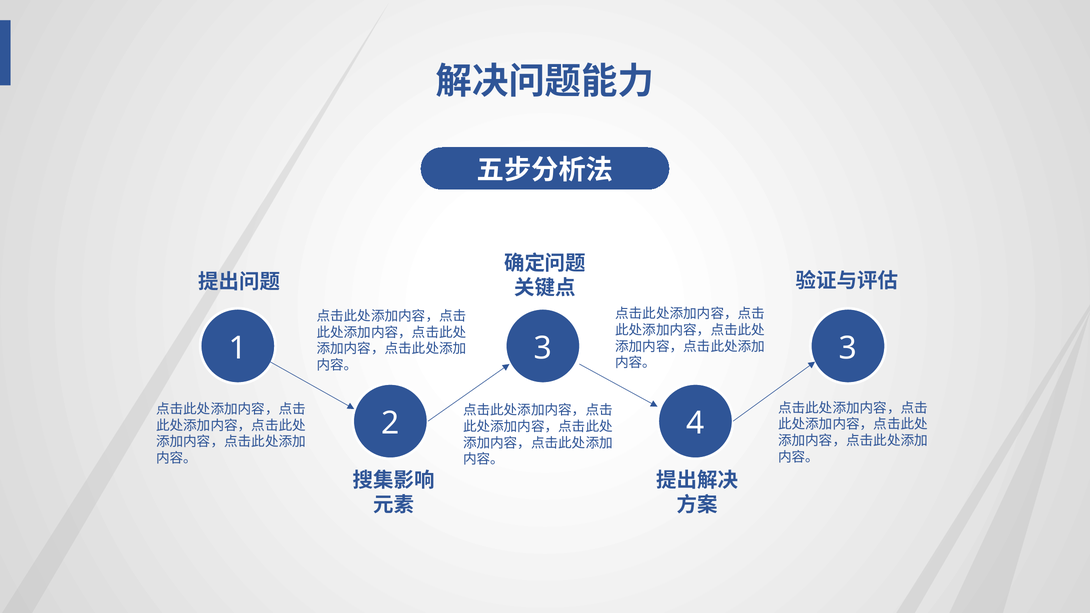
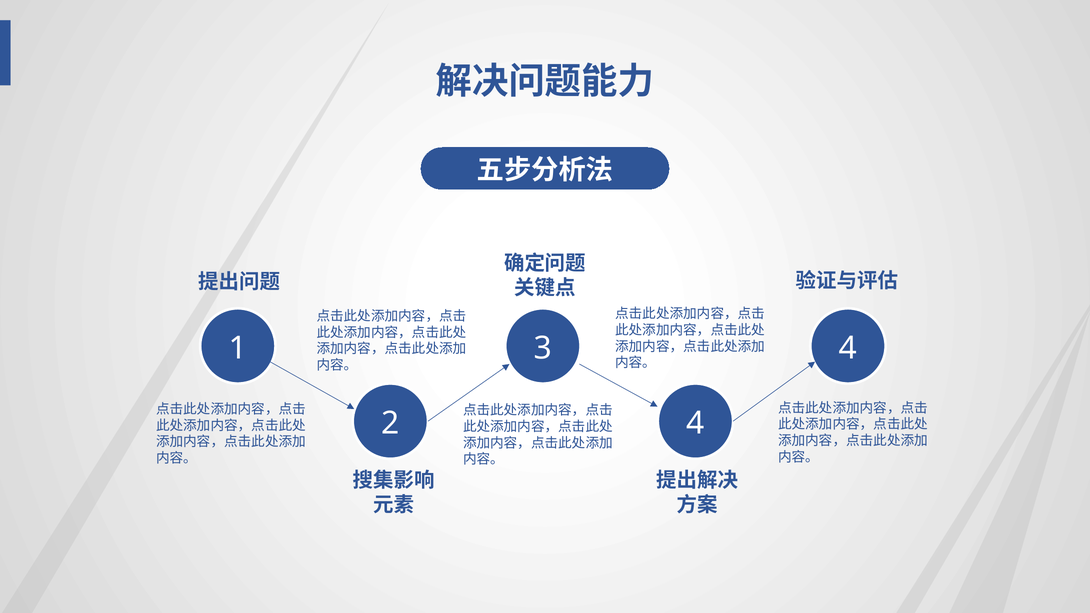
3 3: 3 -> 4
